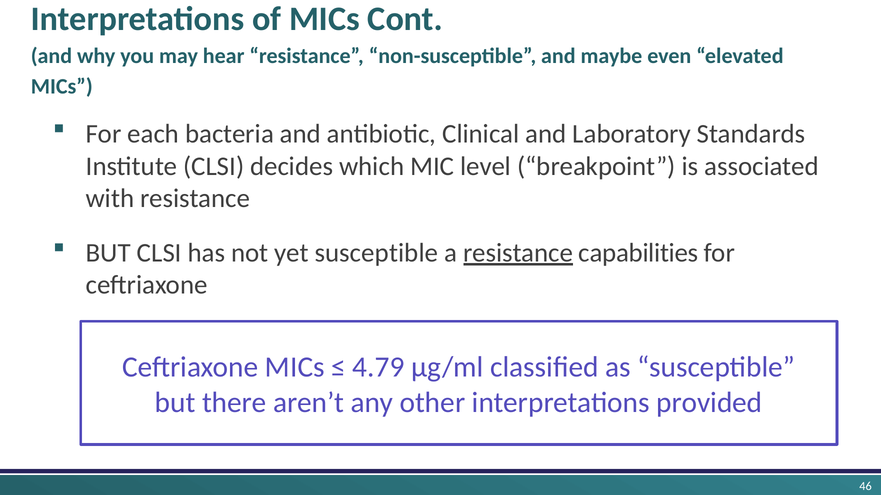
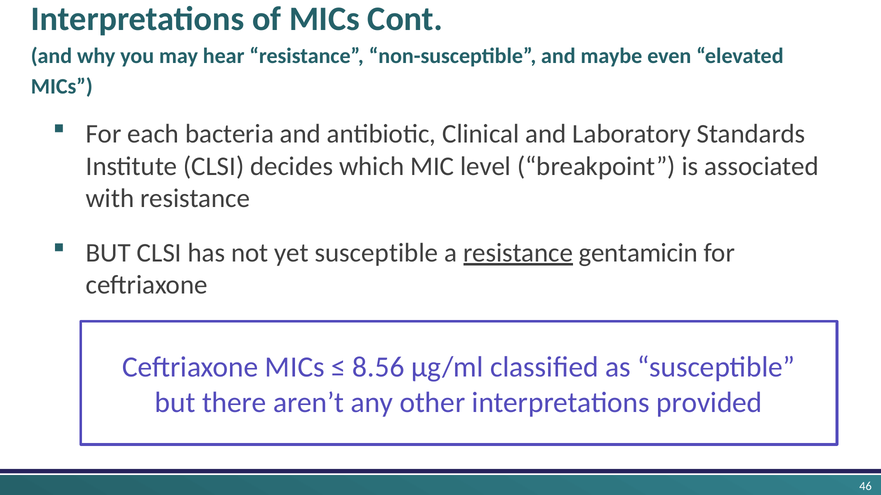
capabilities: capabilities -> gentamicin
4.79: 4.79 -> 8.56
